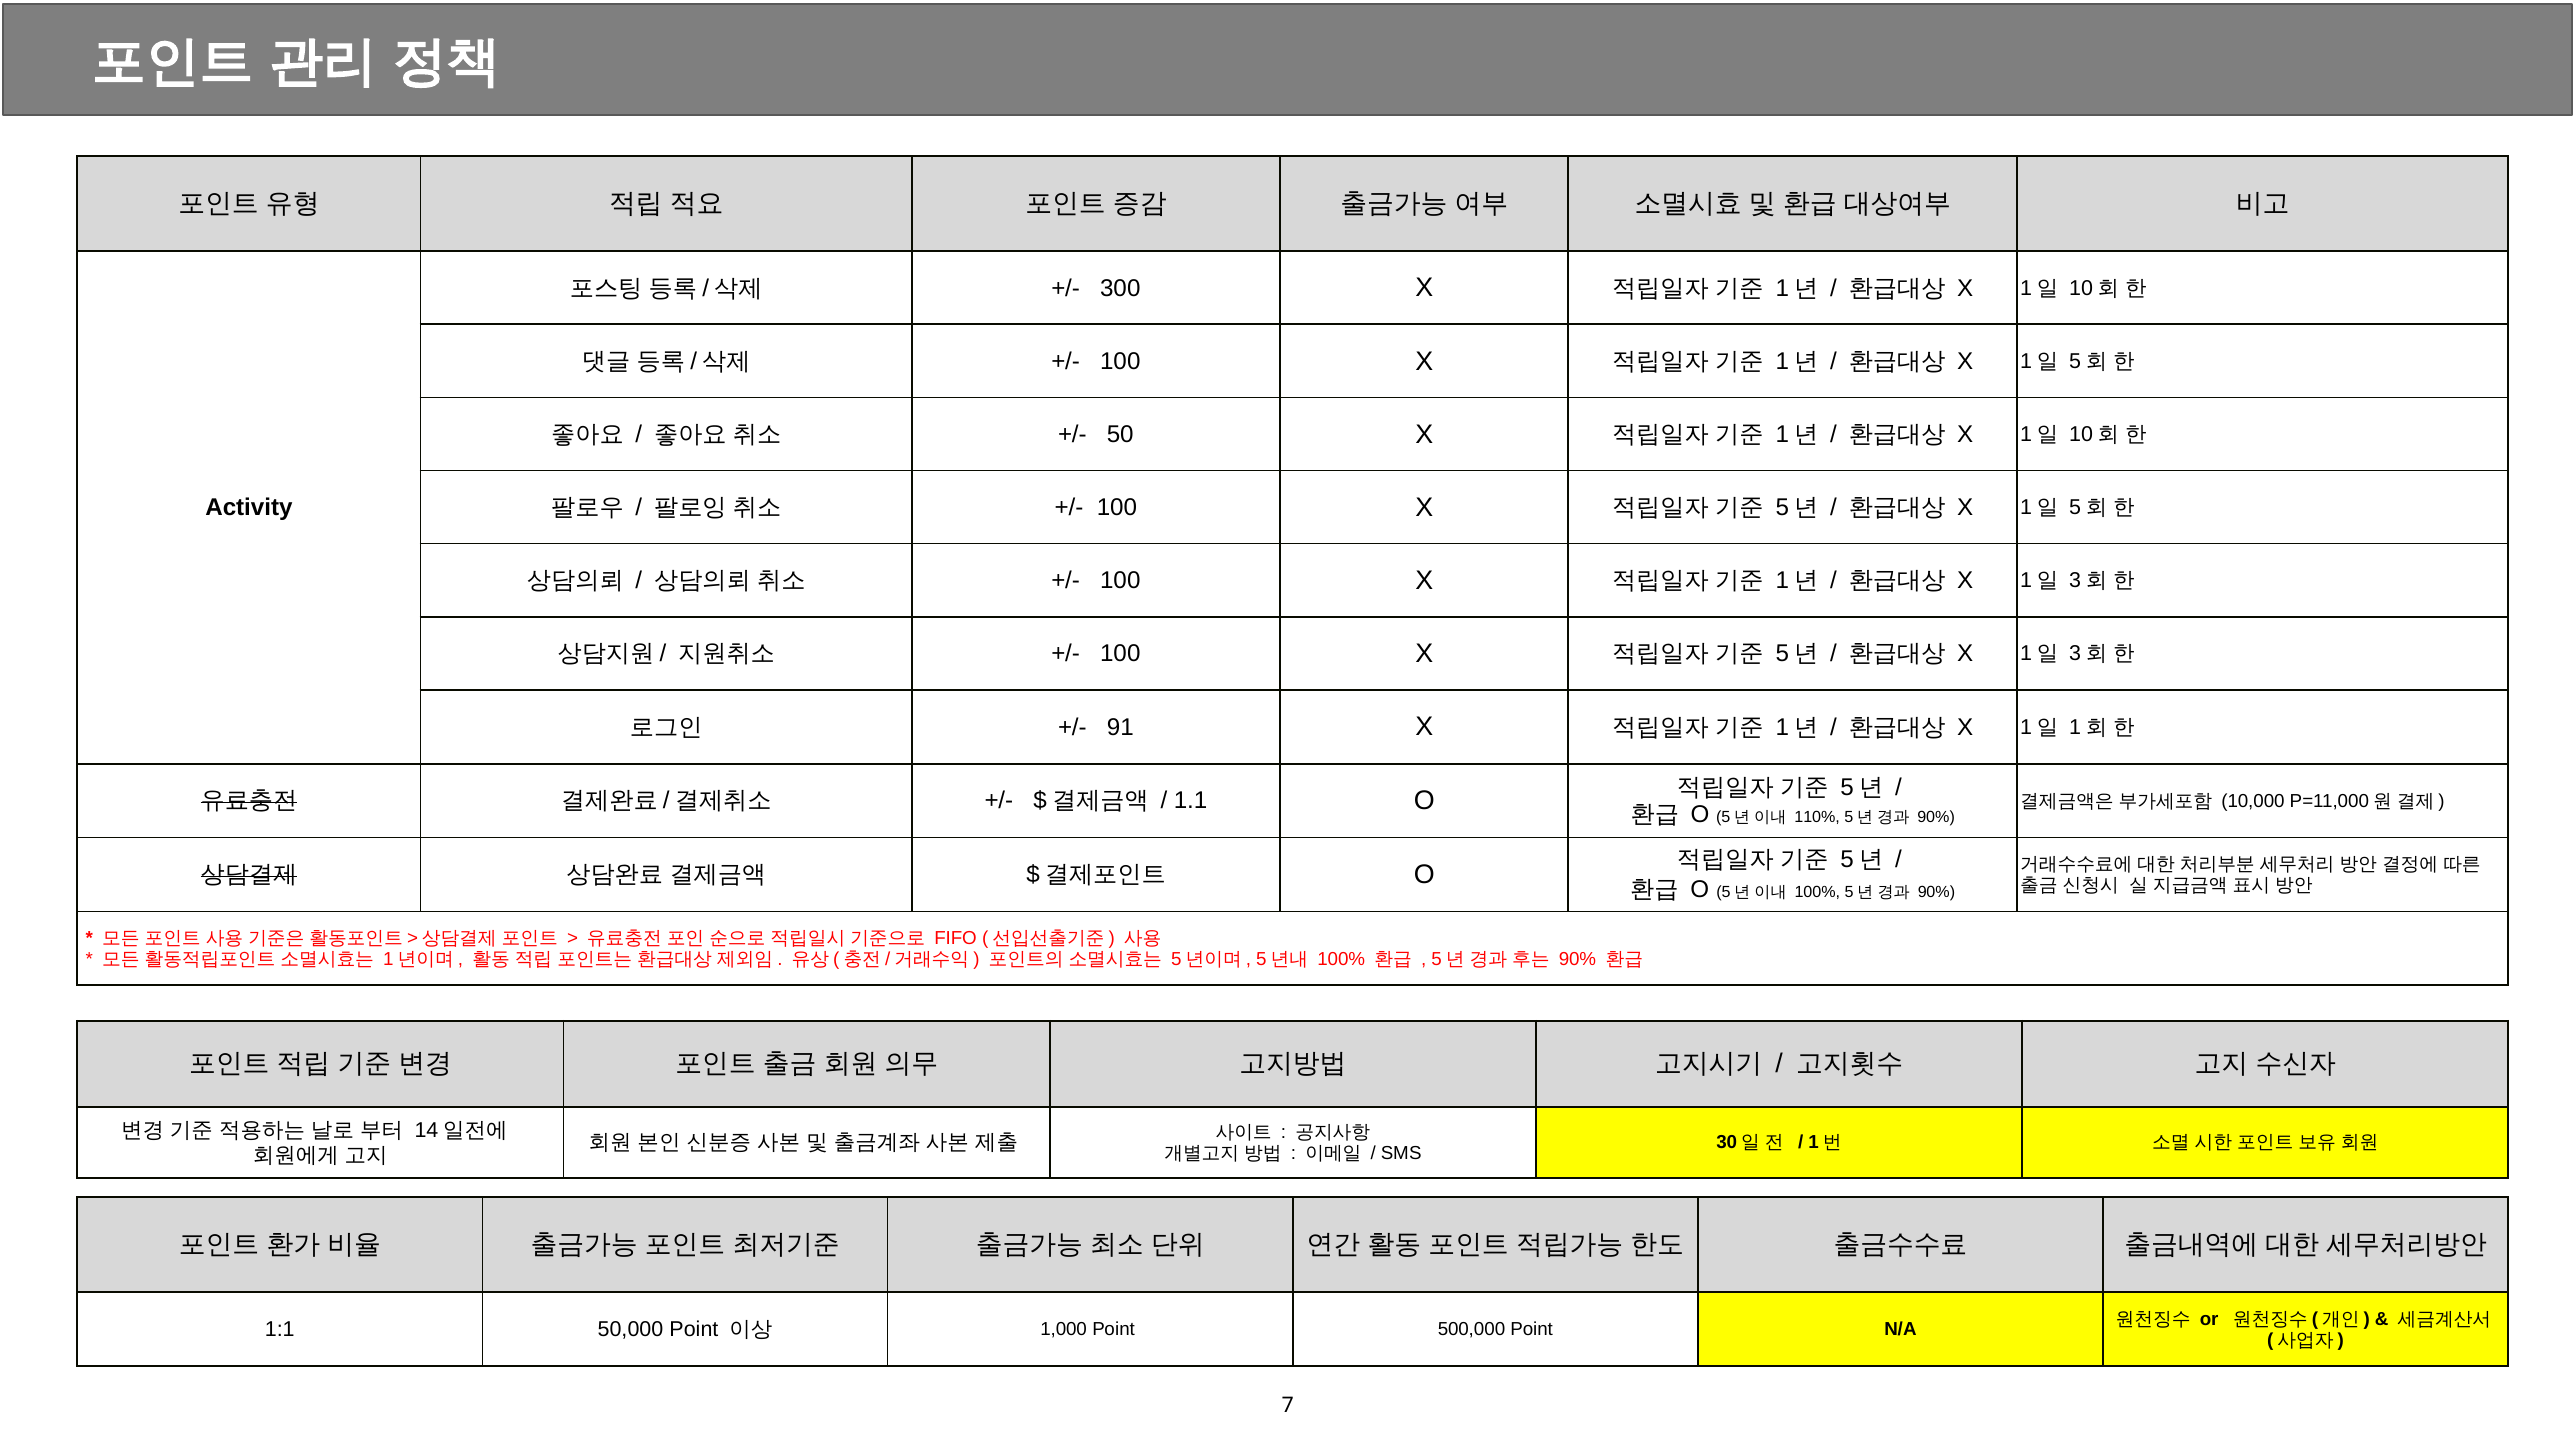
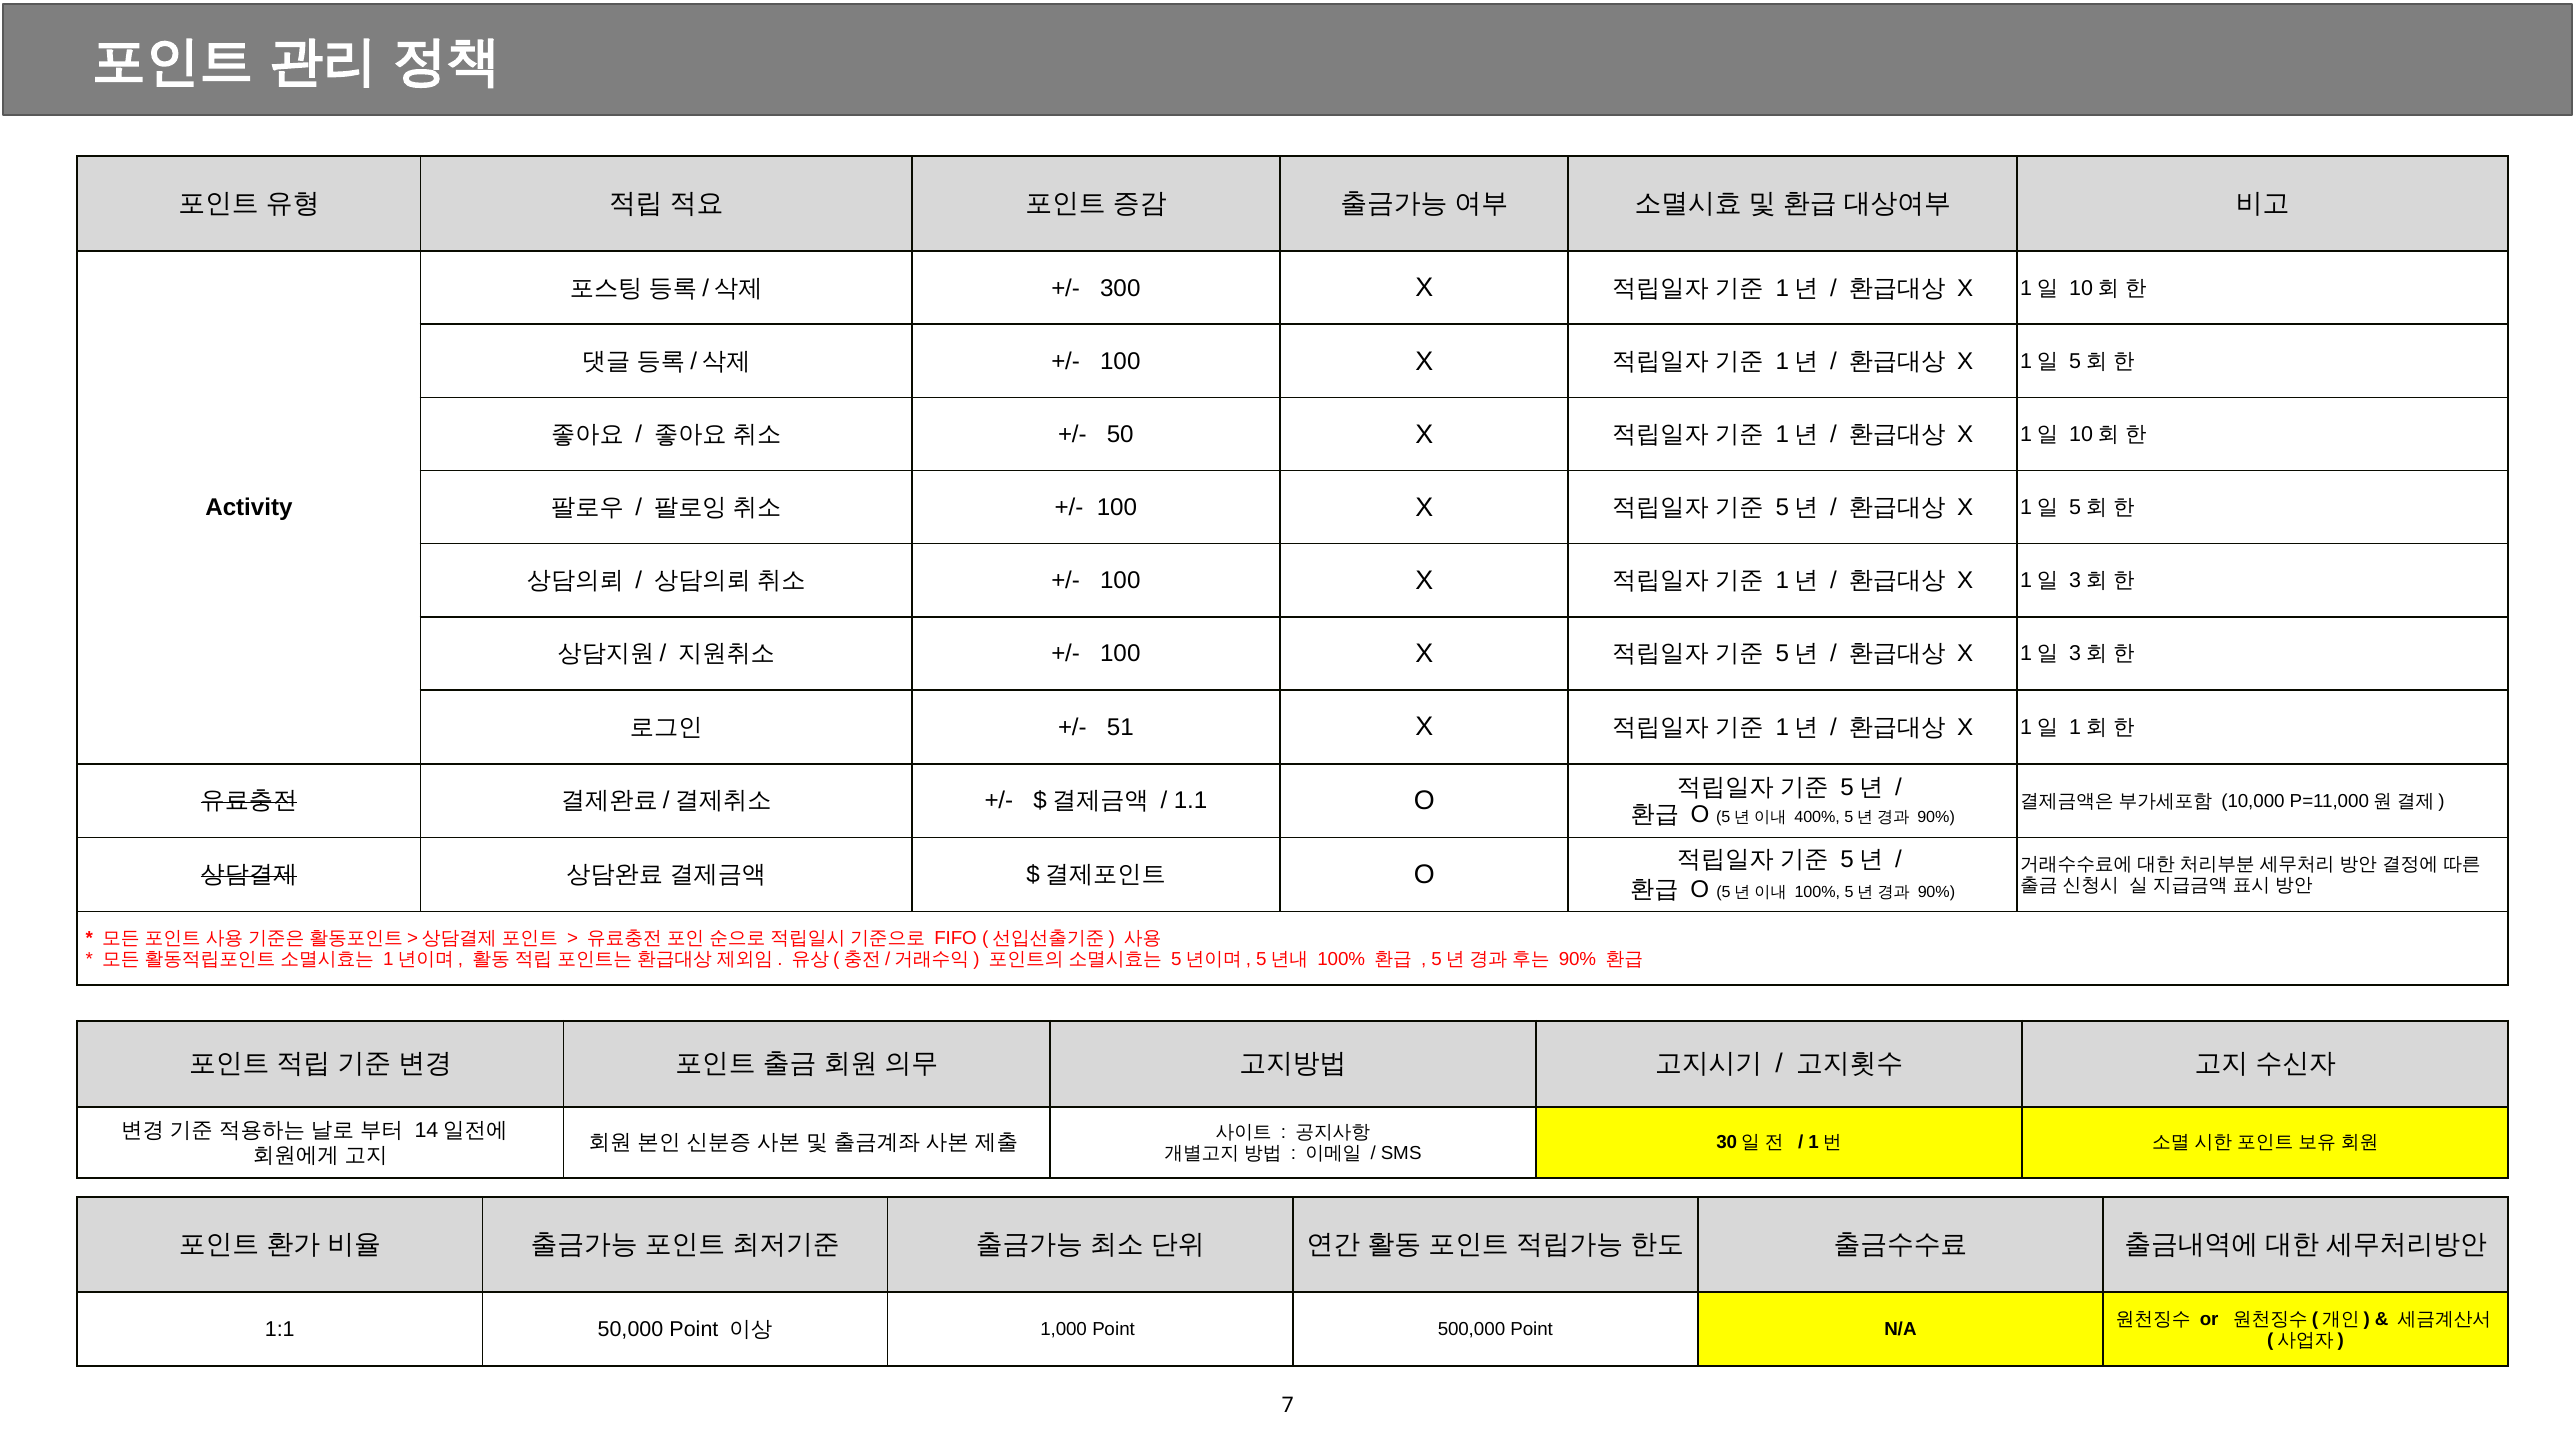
91: 91 -> 51
110%: 110% -> 400%
